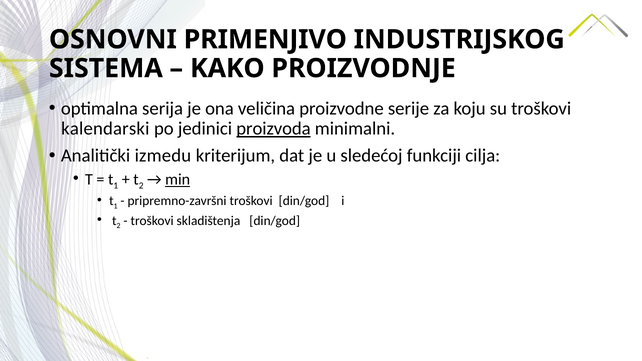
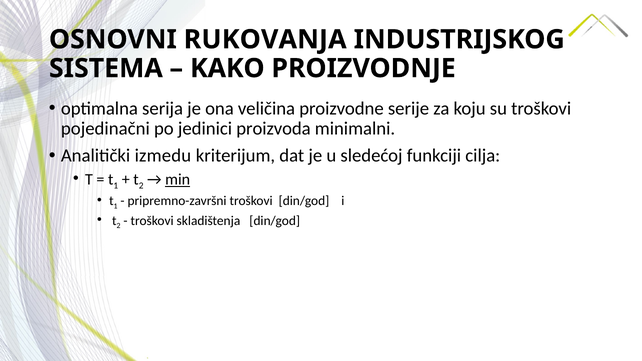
PRIMENJIVO: PRIMENJIVO -> RUKOVANJA
kalendarski: kalendarski -> pojedinačni
proizvoda underline: present -> none
